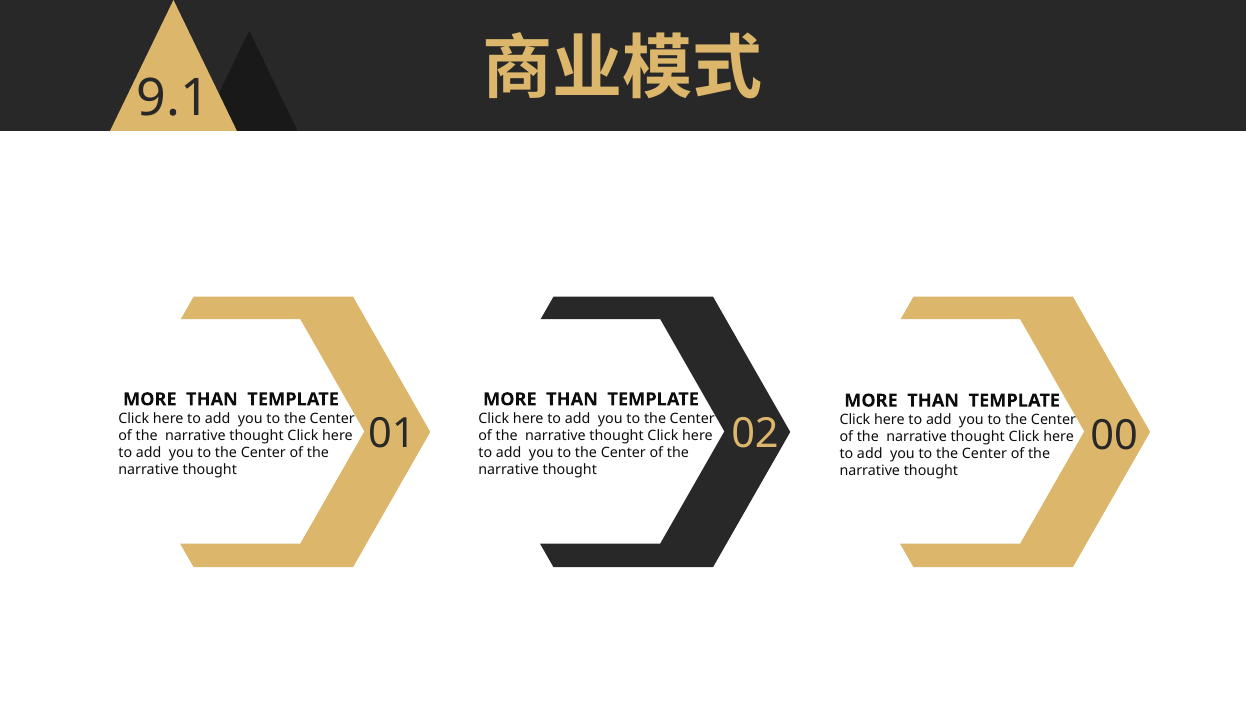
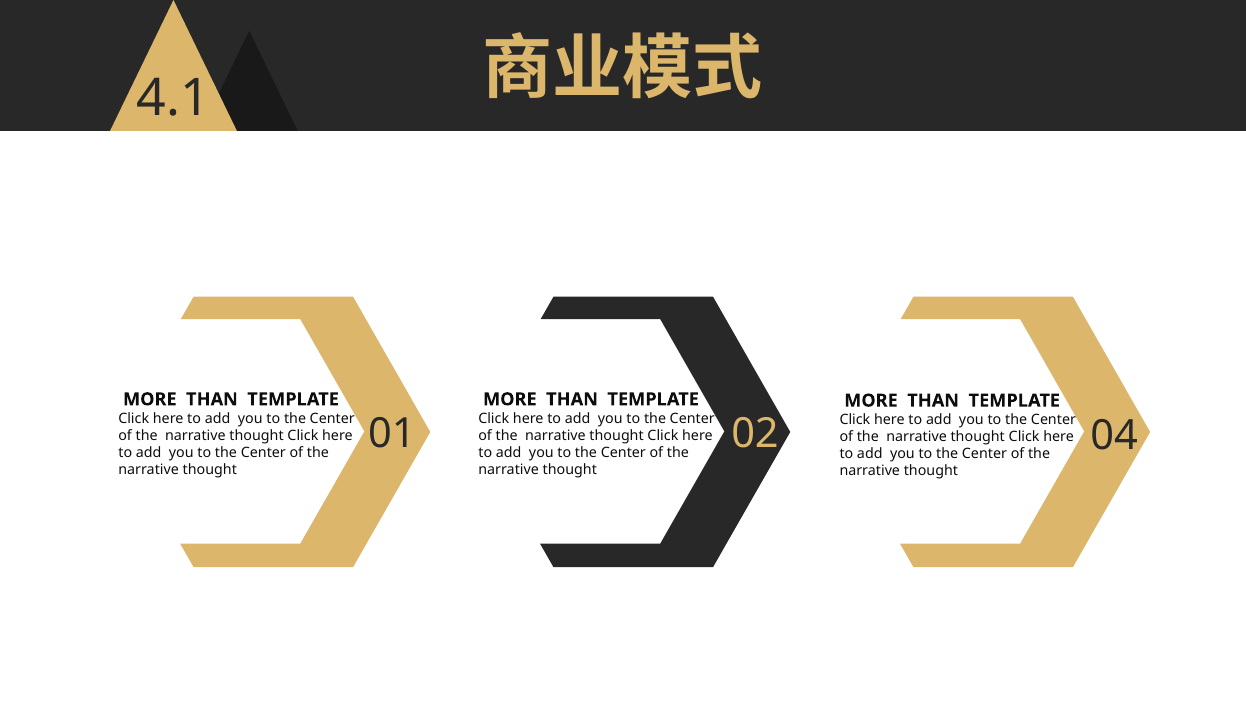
9.1: 9.1 -> 4.1
00: 00 -> 04
